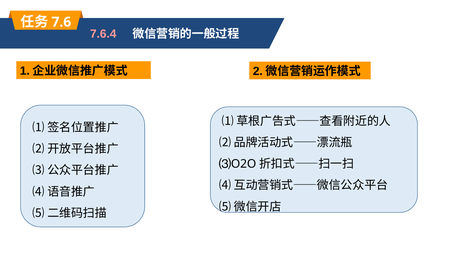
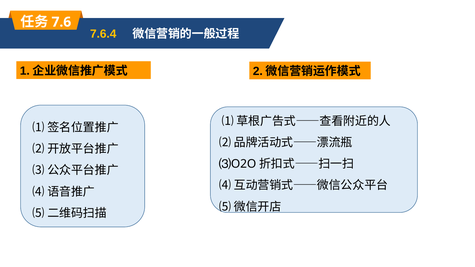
7.6.4 colour: pink -> yellow
